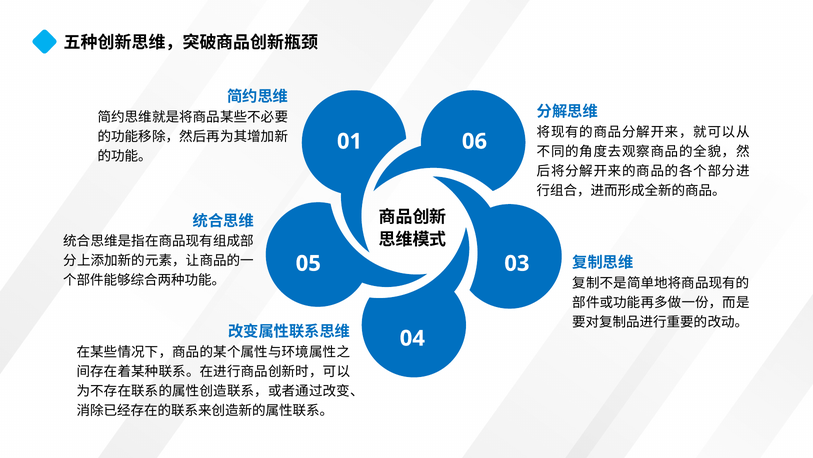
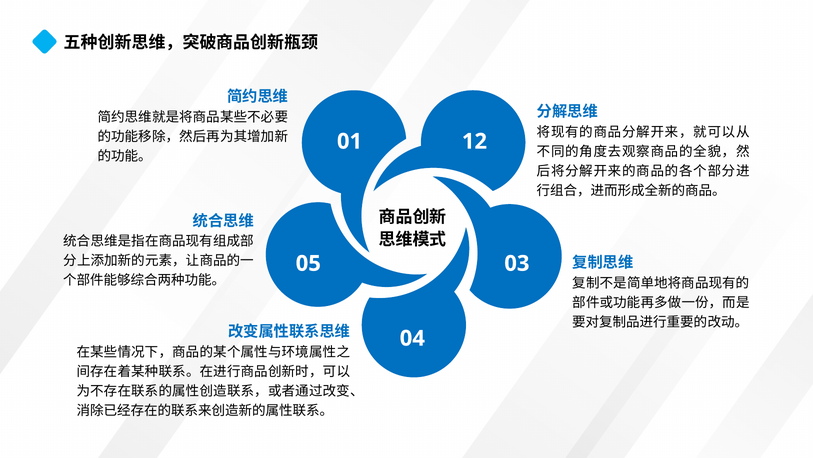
06: 06 -> 12
